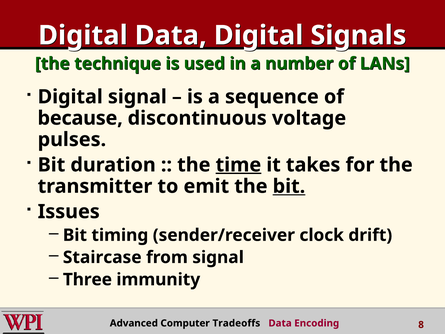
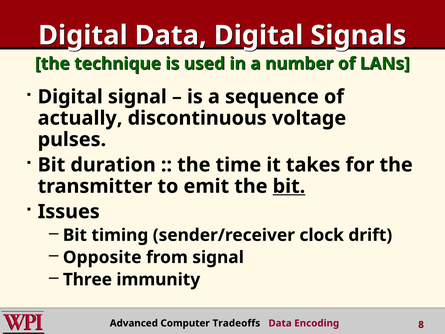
because: because -> actually
time underline: present -> none
Staircase: Staircase -> Opposite
